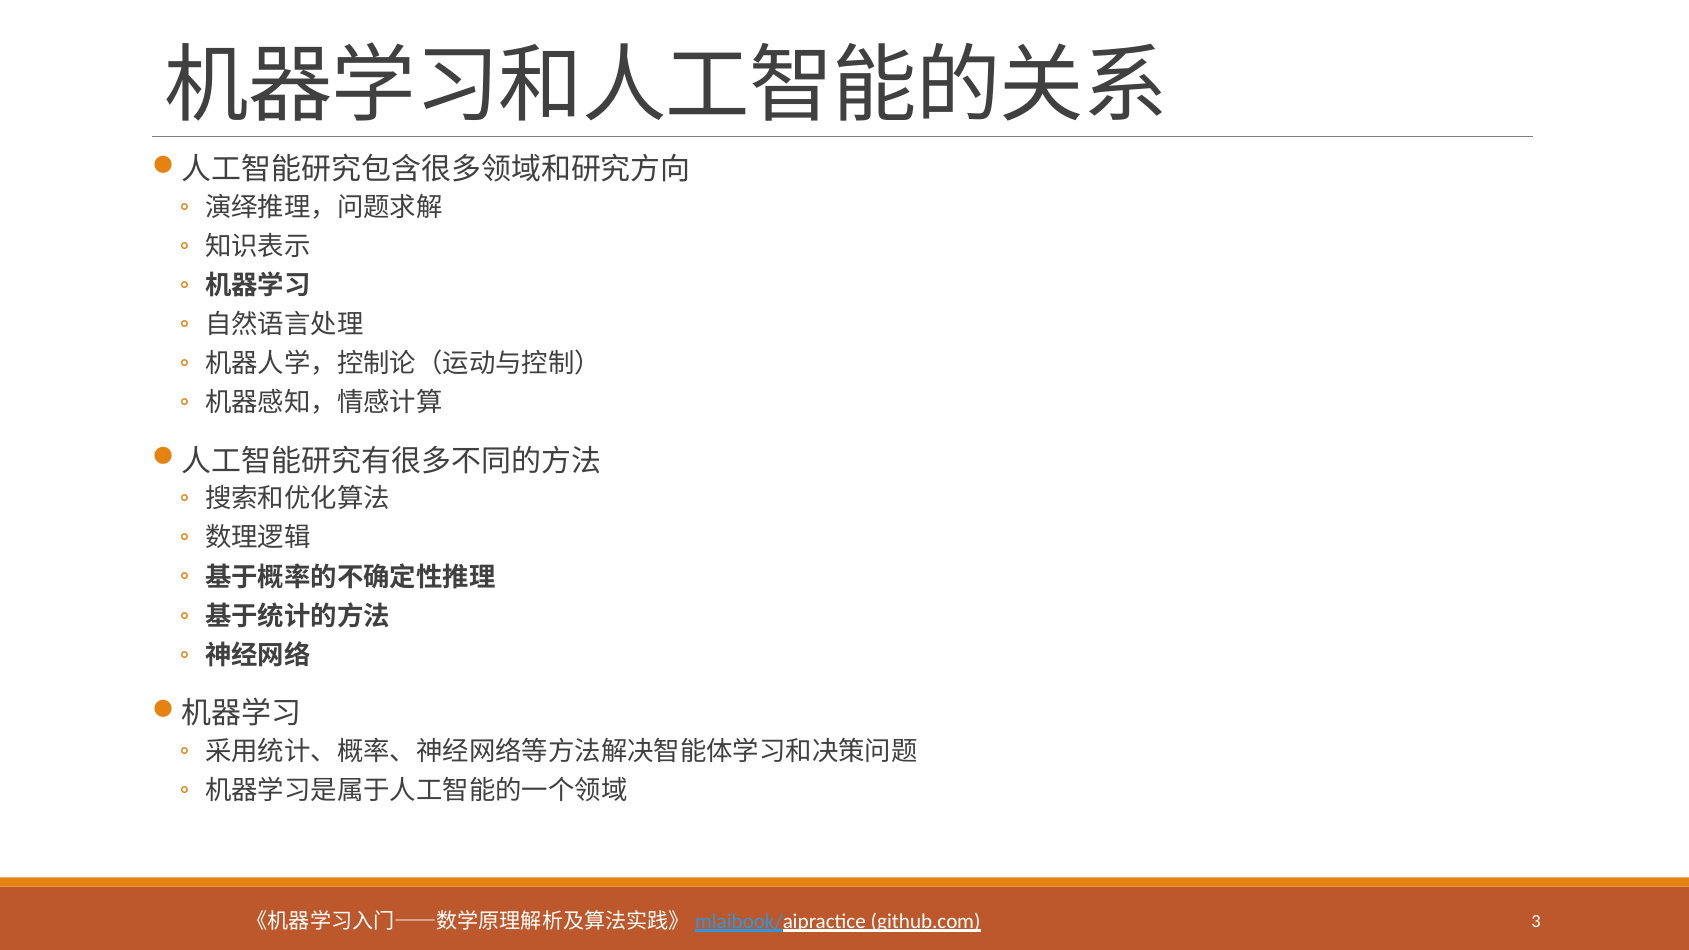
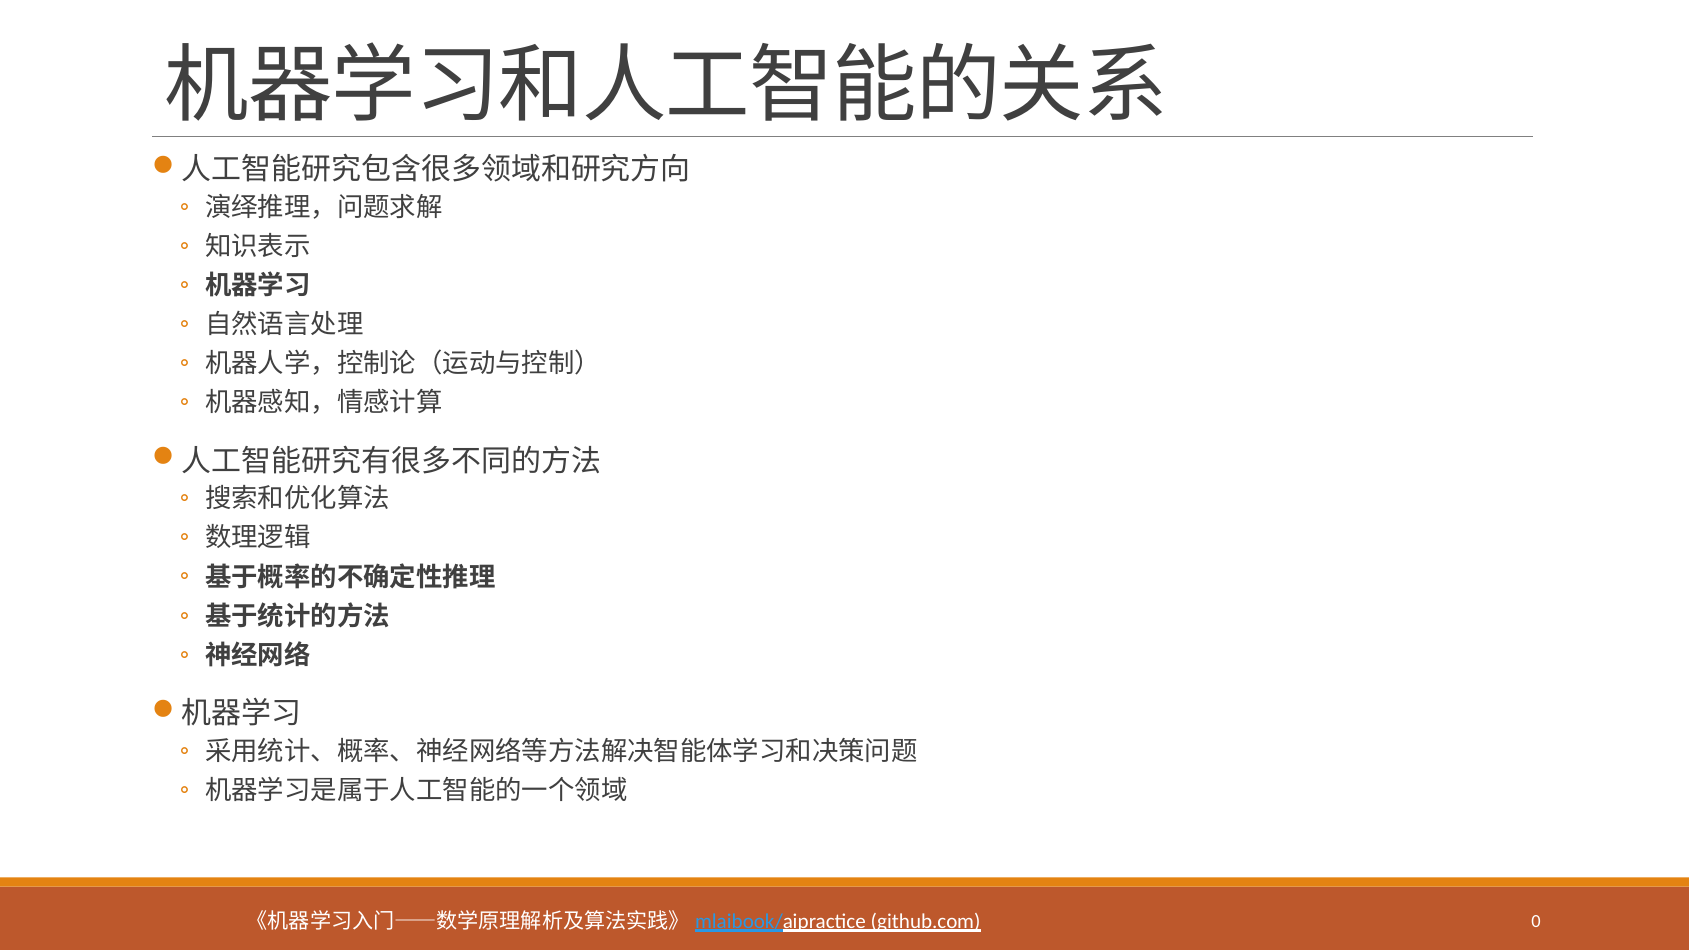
3: 3 -> 0
